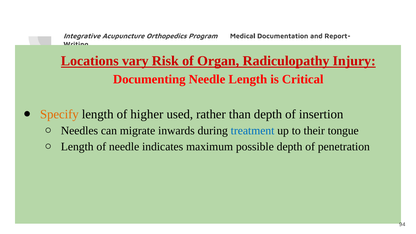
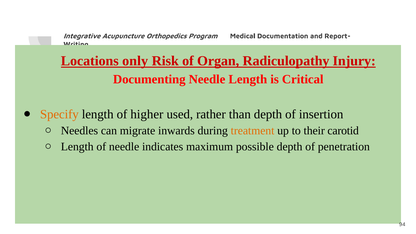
vary: vary -> only
treatment colour: blue -> orange
tongue: tongue -> carotid
